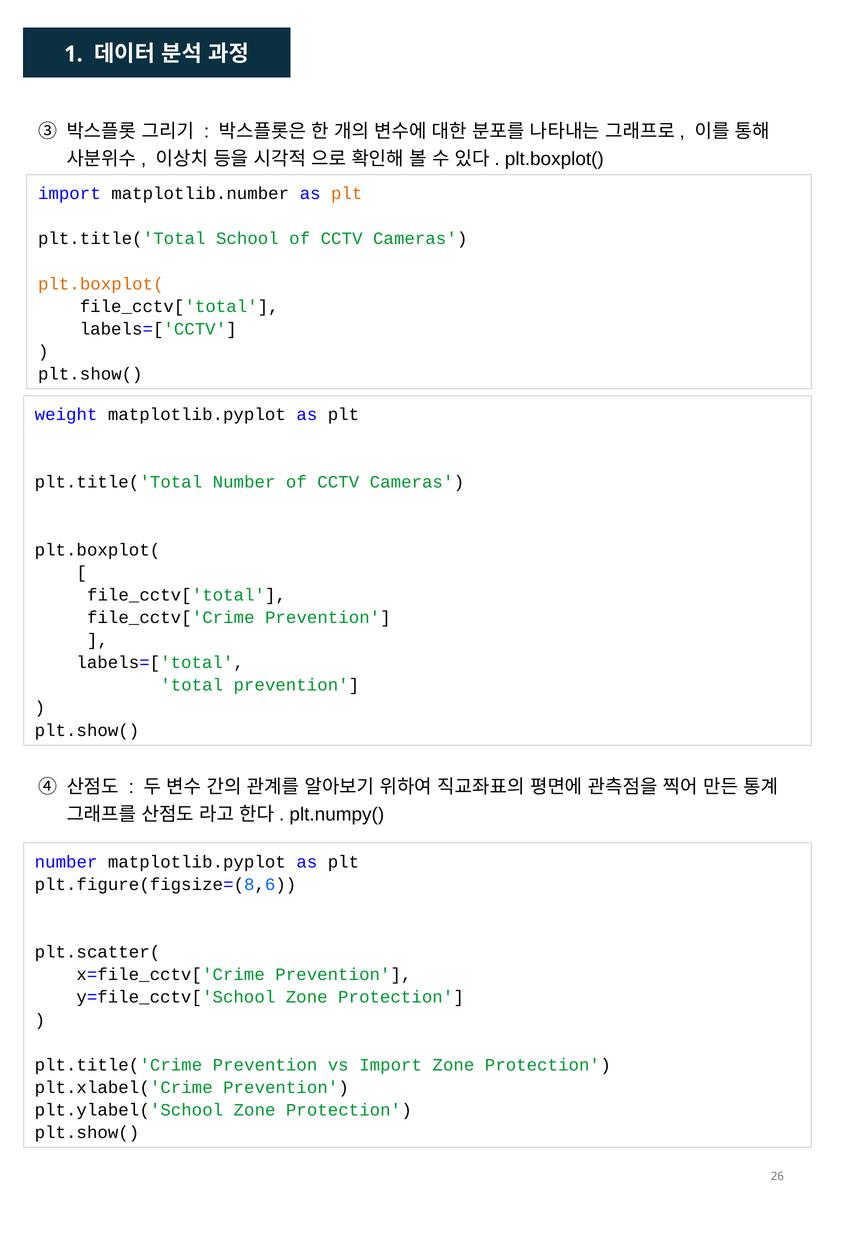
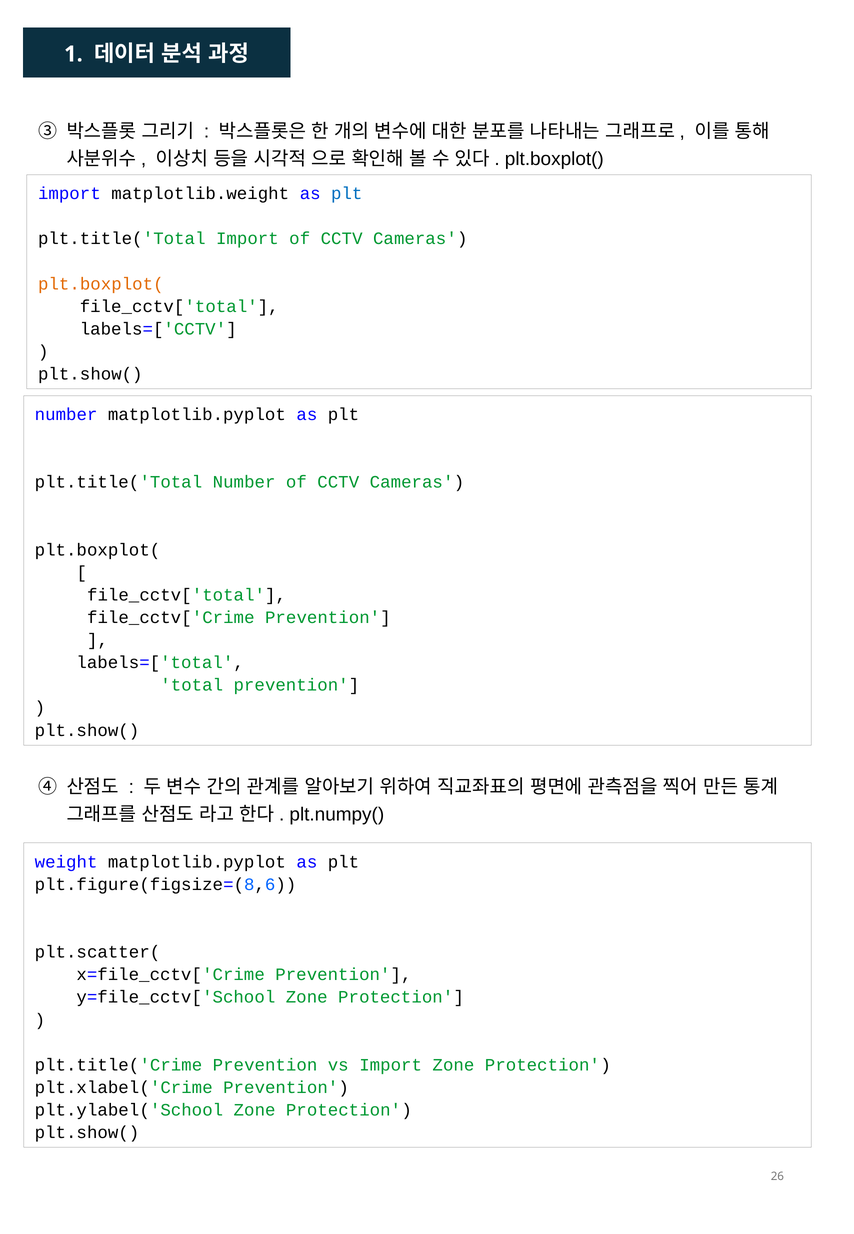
matplotlib.number: matplotlib.number -> matplotlib.weight
plt at (347, 194) colour: orange -> blue
plt.title('Total School: School -> Import
weight at (66, 414): weight -> number
number at (66, 862): number -> weight
